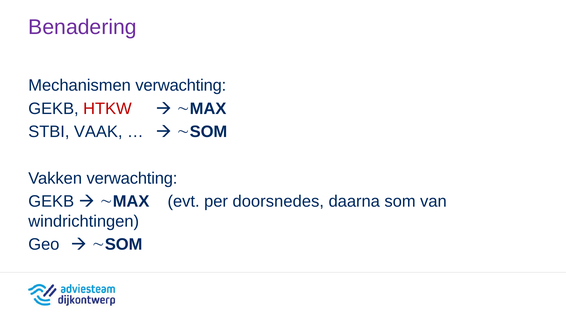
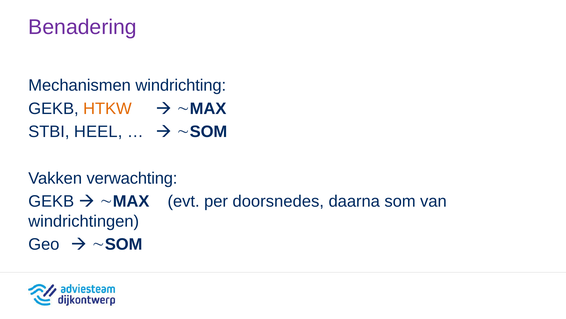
Mechanismen verwachting: verwachting -> windrichting
HTKW colour: red -> orange
VAAK: VAAK -> HEEL
